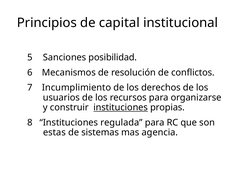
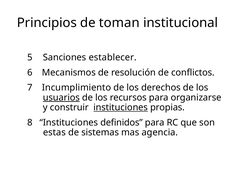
capital: capital -> toman
posibilidad: posibilidad -> establecer
usuarios underline: none -> present
regulada: regulada -> definidos
